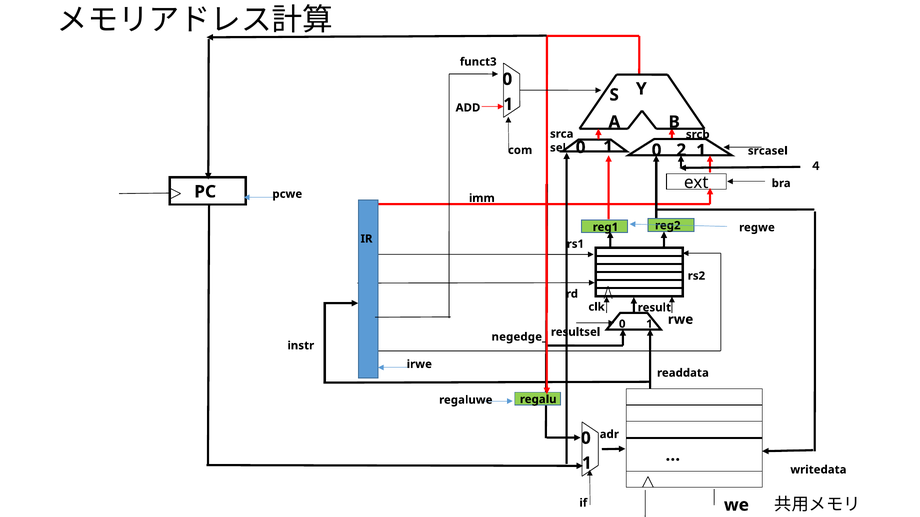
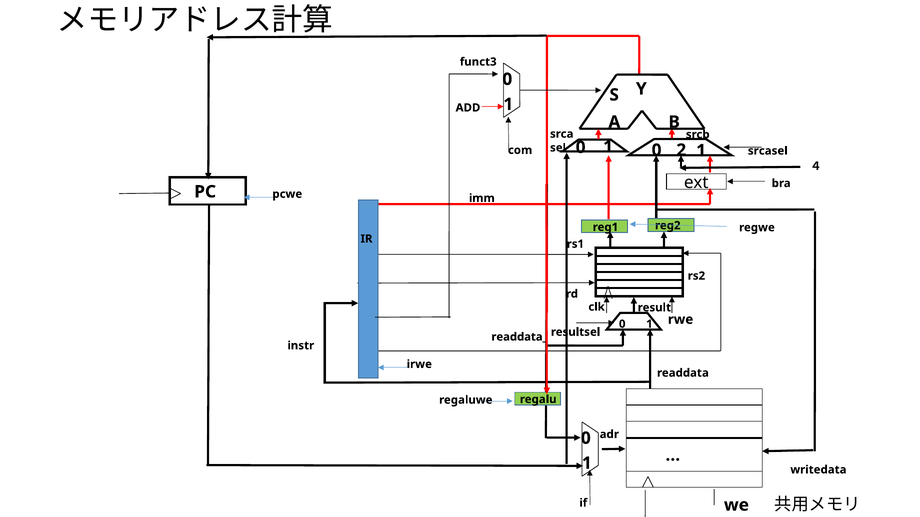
negedge_: negedge_ -> readdata_
